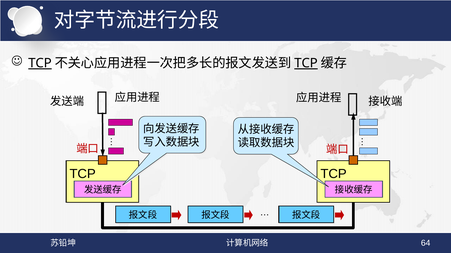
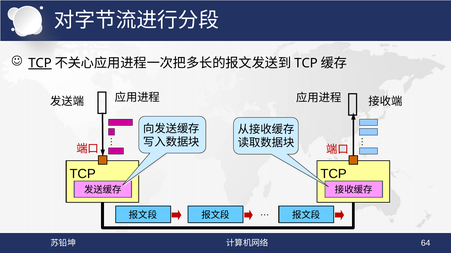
TCP at (306, 63) underline: present -> none
